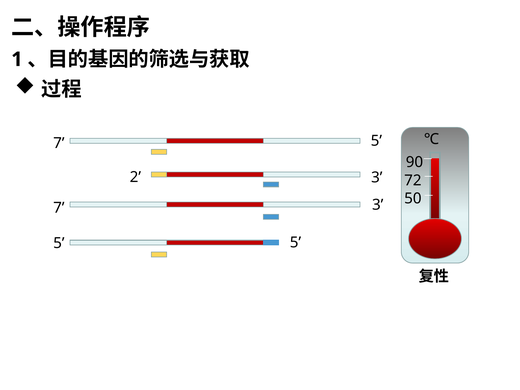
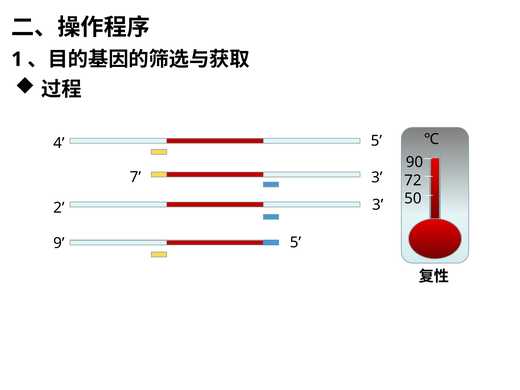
7 at (59, 143): 7 -> 4
2: 2 -> 7
7 at (59, 208): 7 -> 2
5 at (59, 243): 5 -> 9
